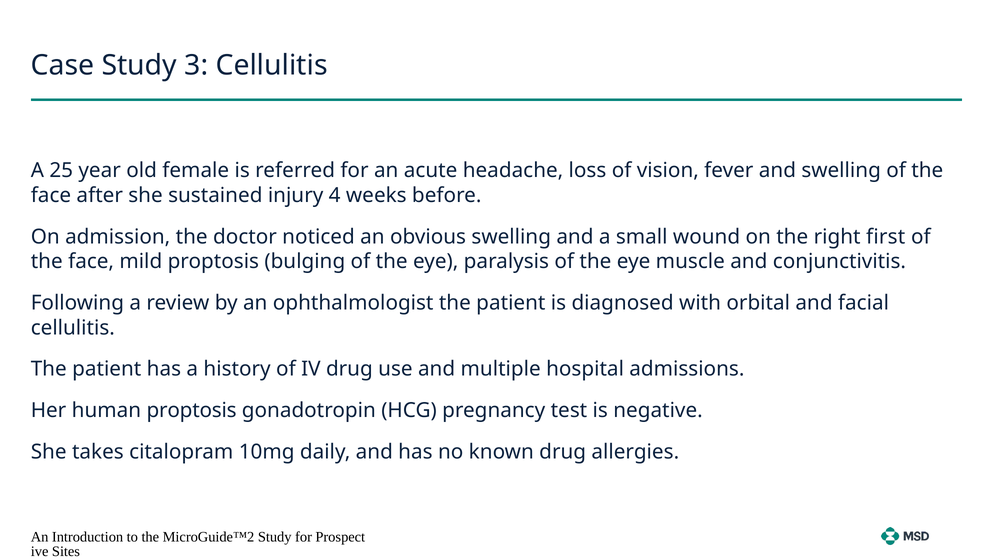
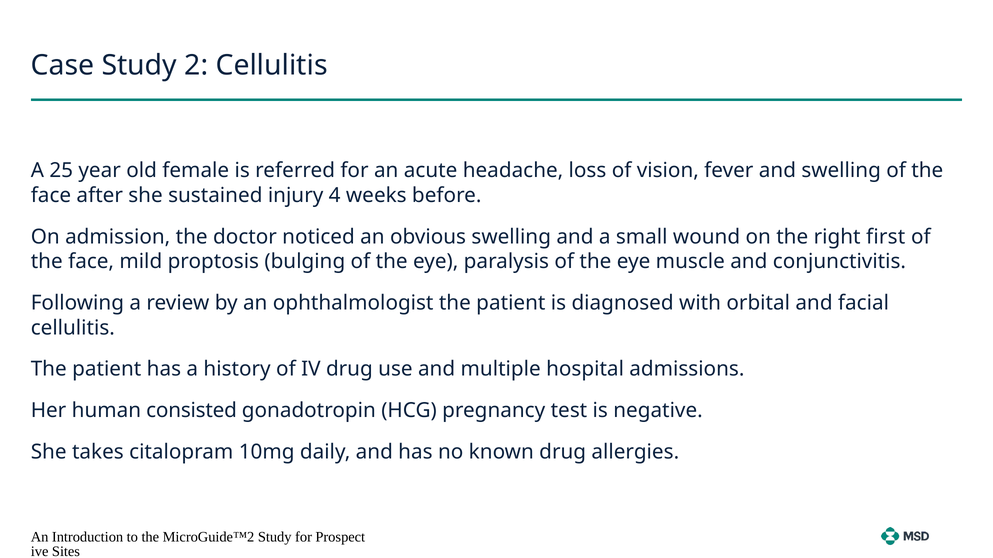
3: 3 -> 2
human proptosis: proptosis -> consisted
